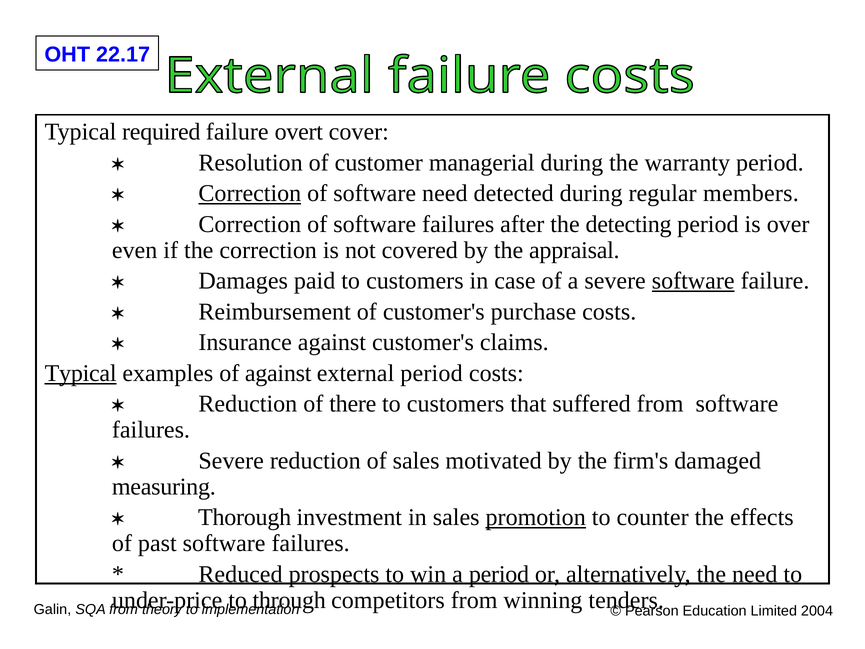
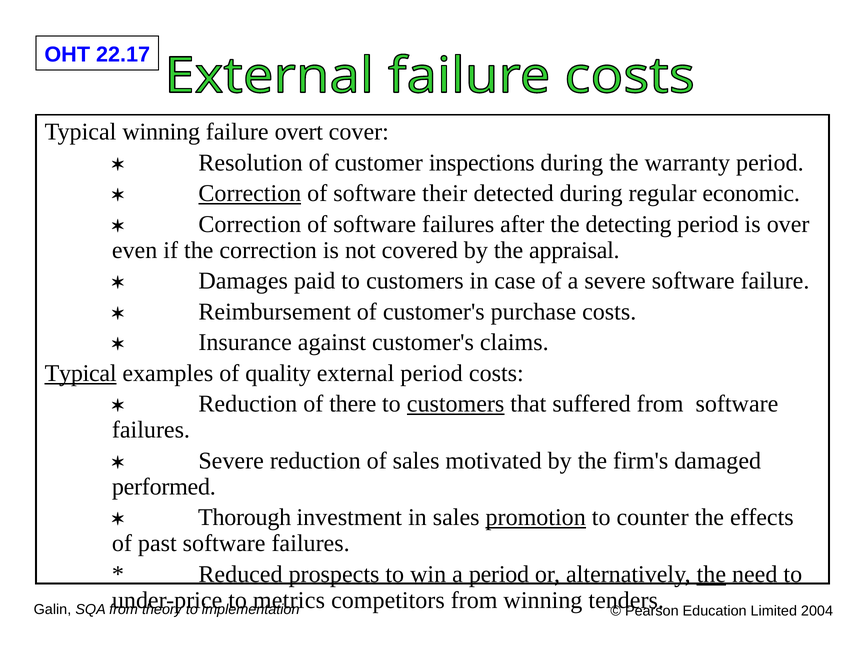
Typical required: required -> winning
managerial: managerial -> inspections
software need: need -> their
members: members -> economic
software at (693, 281) underline: present -> none
of against: against -> quality
customers at (456, 404) underline: none -> present
measuring: measuring -> performed
the at (711, 574) underline: none -> present
through: through -> metrics
